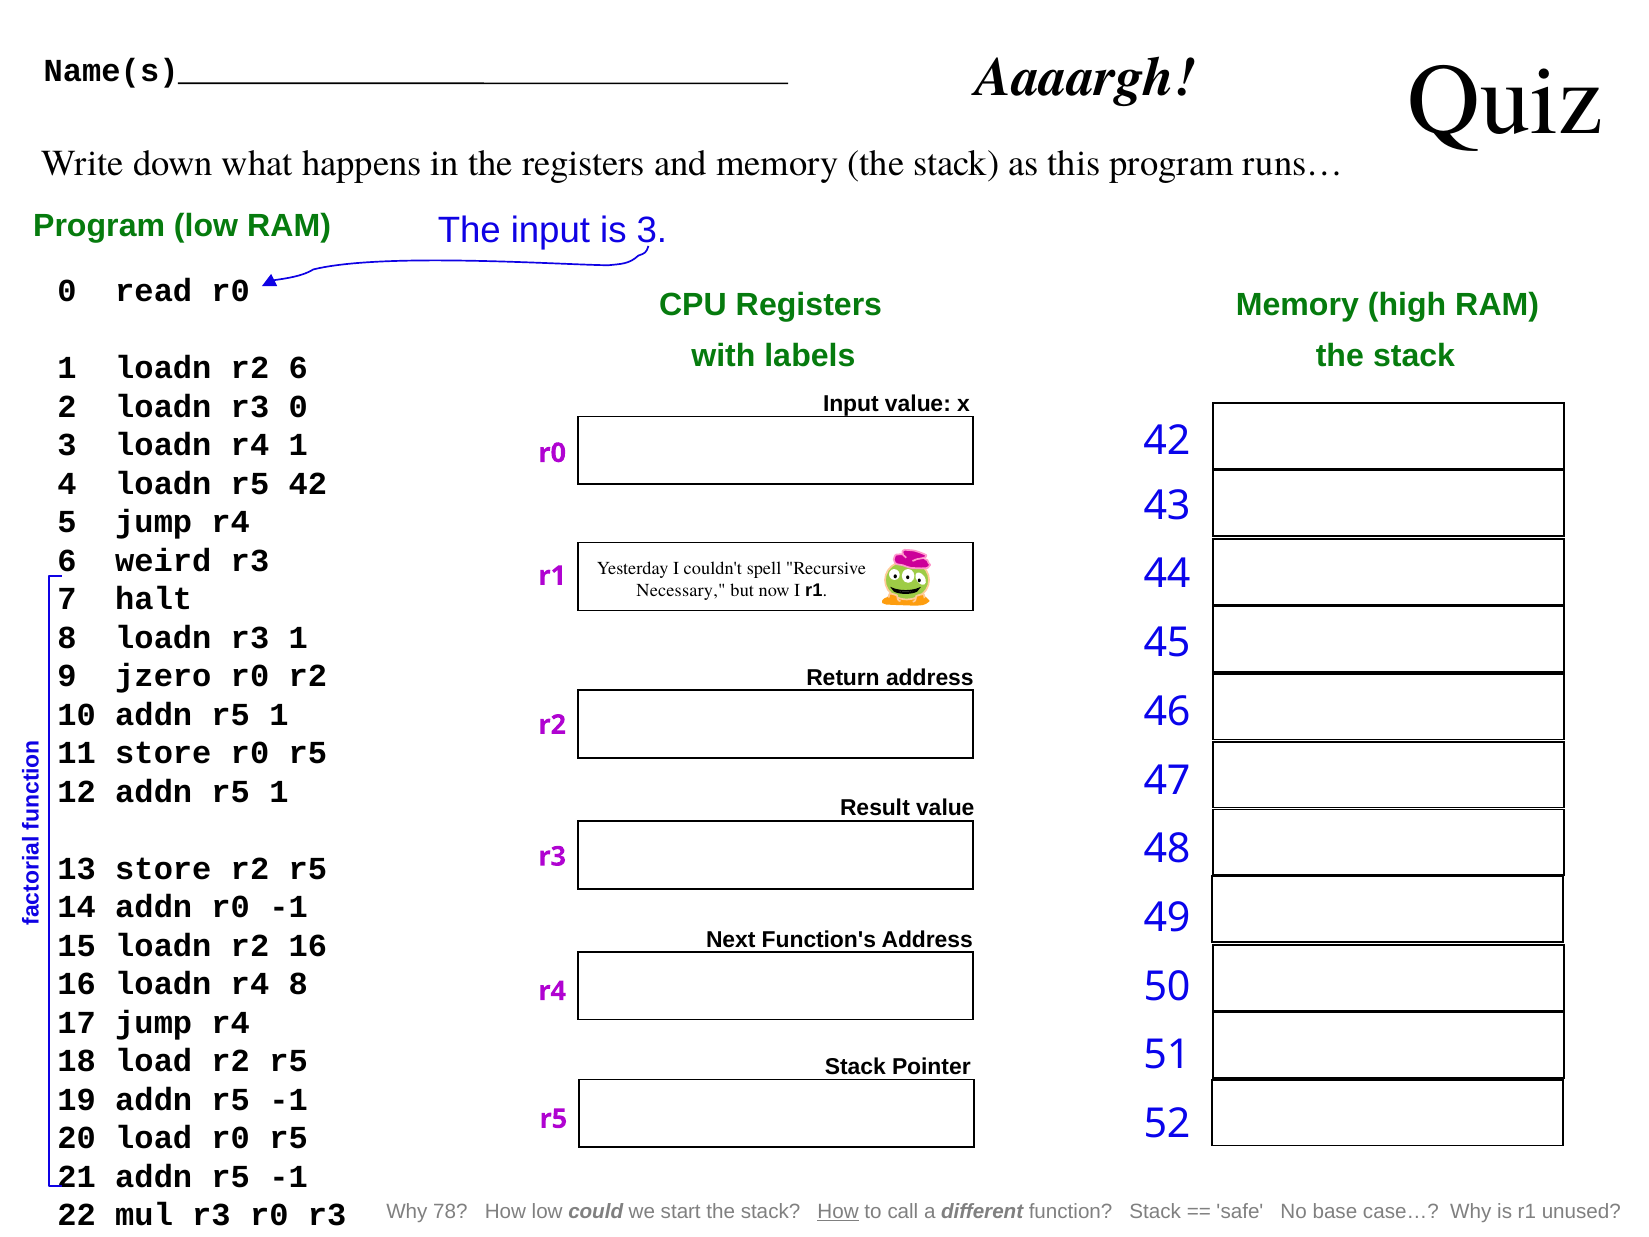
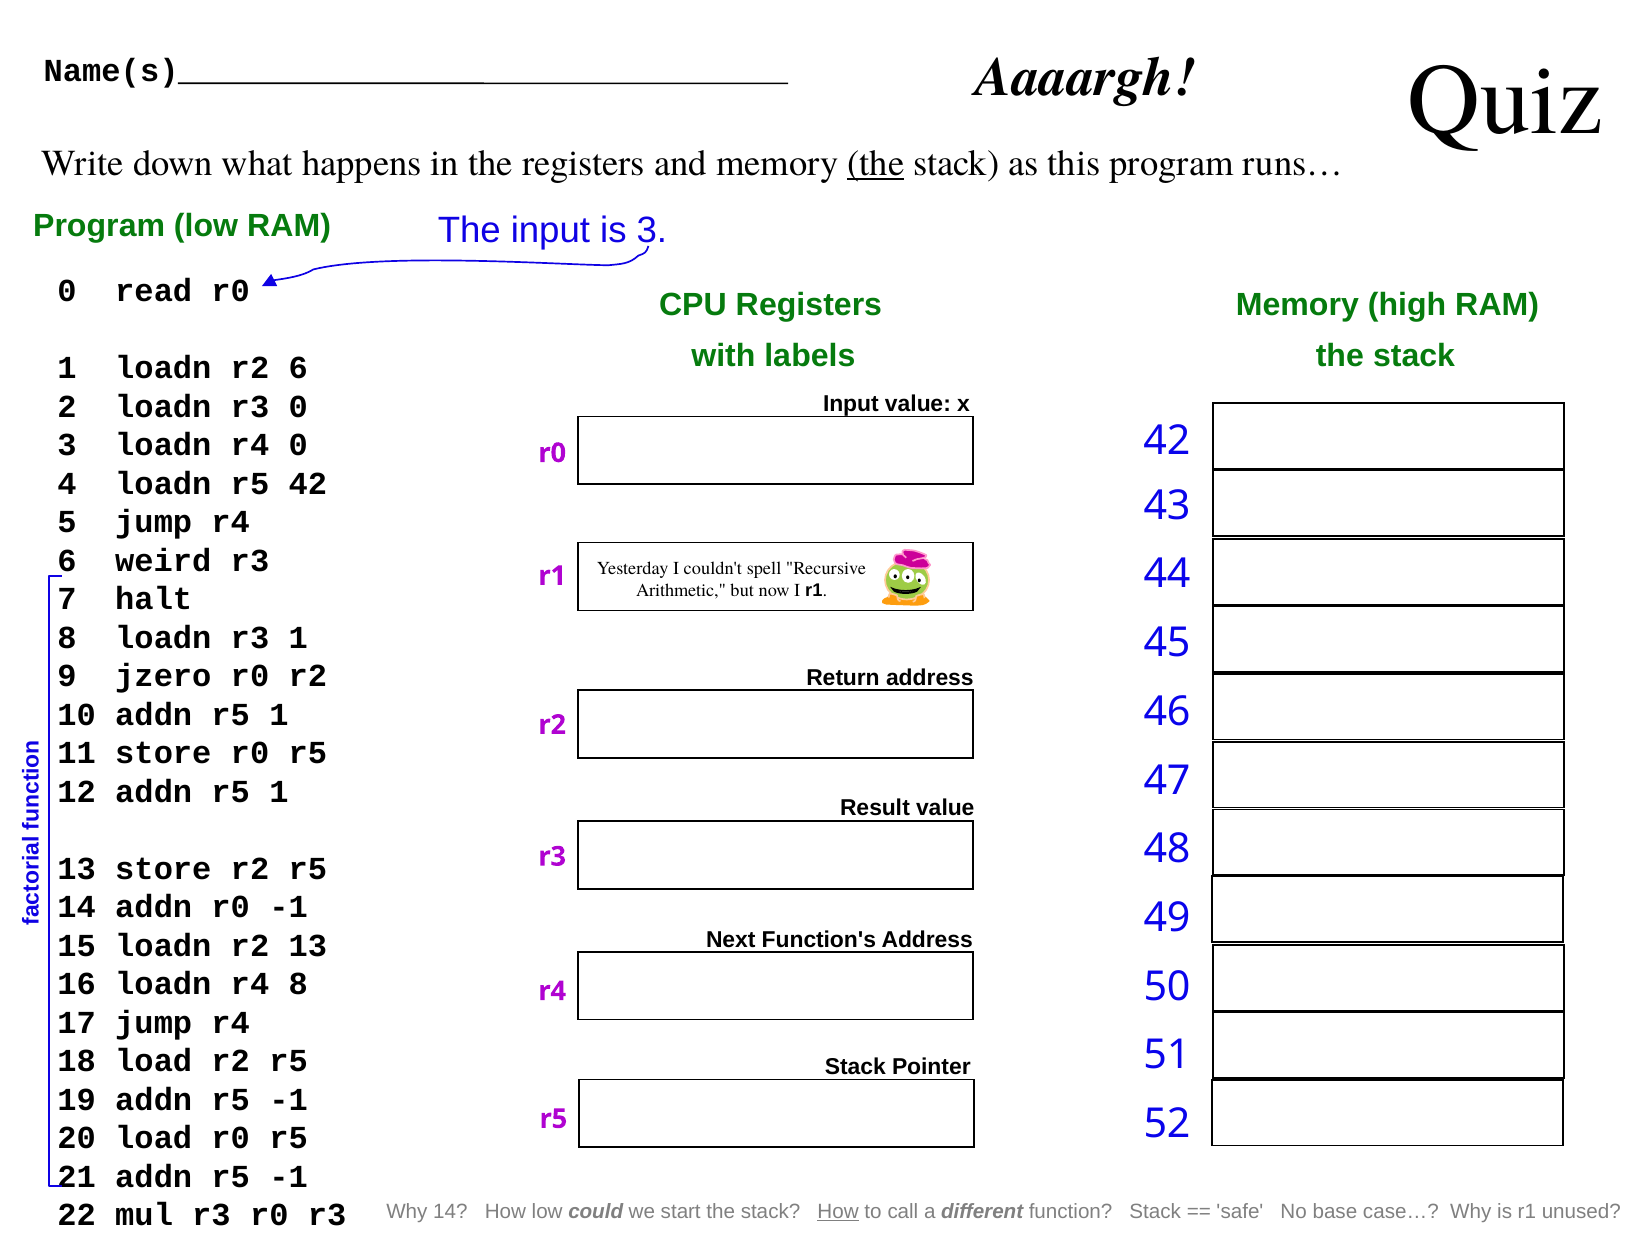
the at (876, 163) underline: none -> present
r4 1: 1 -> 0
Necessary: Necessary -> Arithmetic
r2 16: 16 -> 13
Why 78: 78 -> 14
